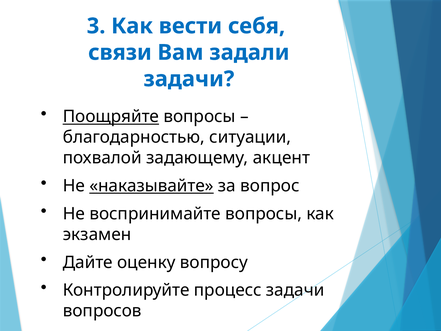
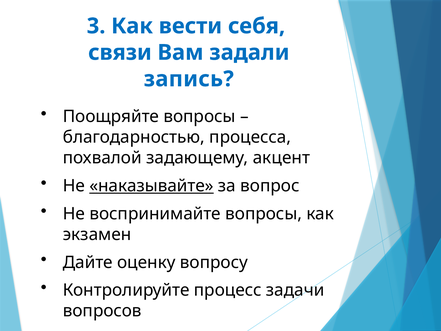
задачи at (189, 79): задачи -> запись
Поощряйте underline: present -> none
ситуации: ситуации -> процесса
